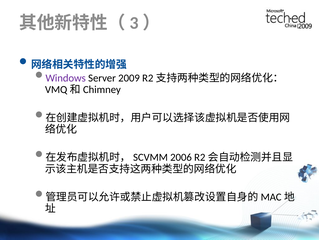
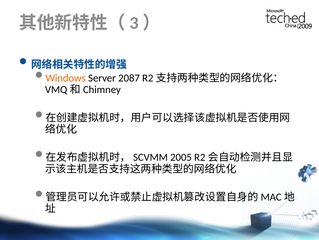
Windows colour: purple -> orange
2009: 2009 -> 2087
2006: 2006 -> 2005
